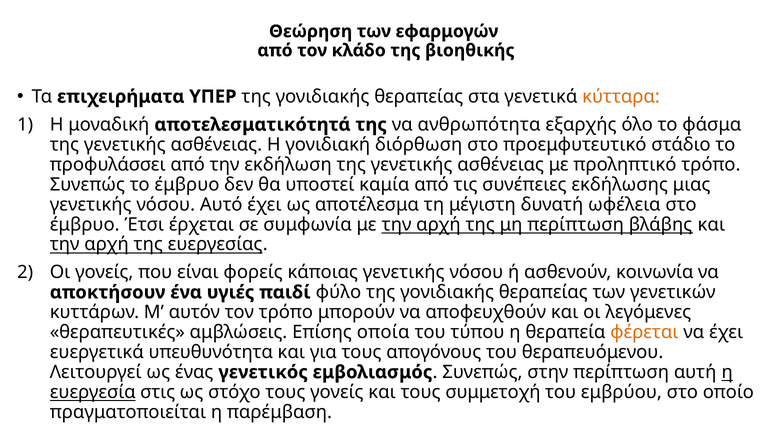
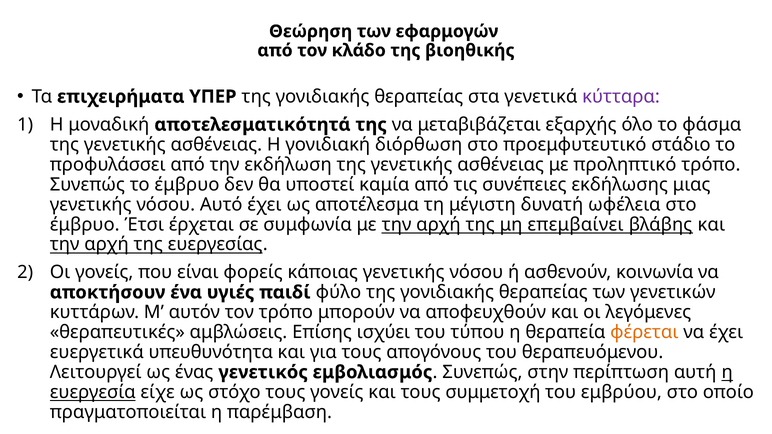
κύτταρα colour: orange -> purple
ανθρωπότητα: ανθρωπότητα -> μεταβιβάζεται
μη περίπτωση: περίπτωση -> επεμβαίνει
οποία: οποία -> ισχύει
στις: στις -> είχε
